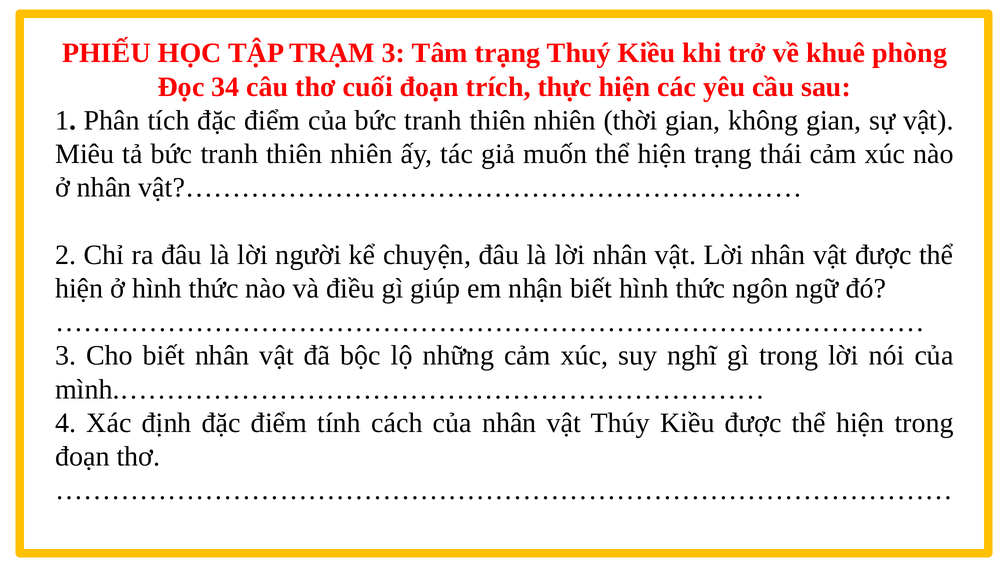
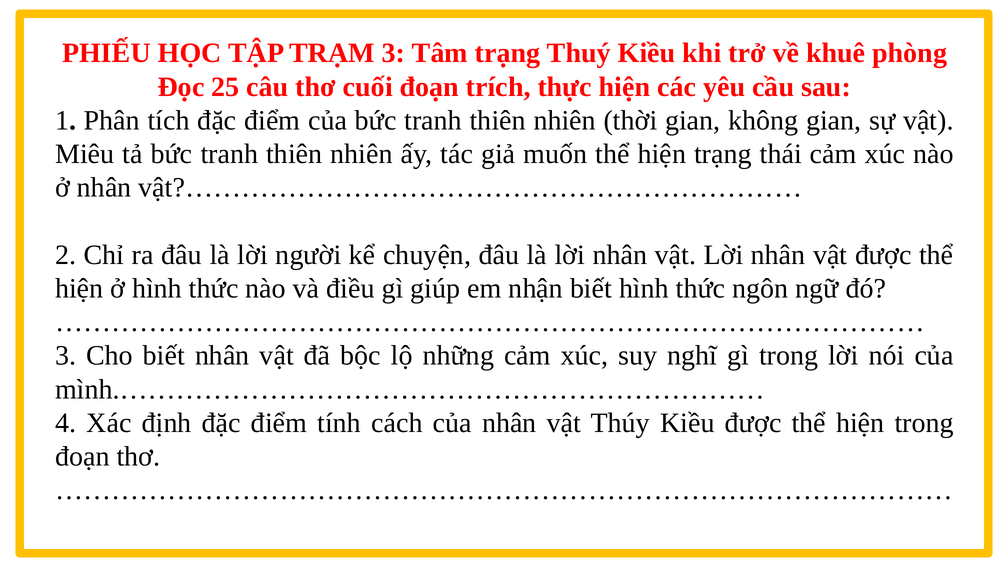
34: 34 -> 25
